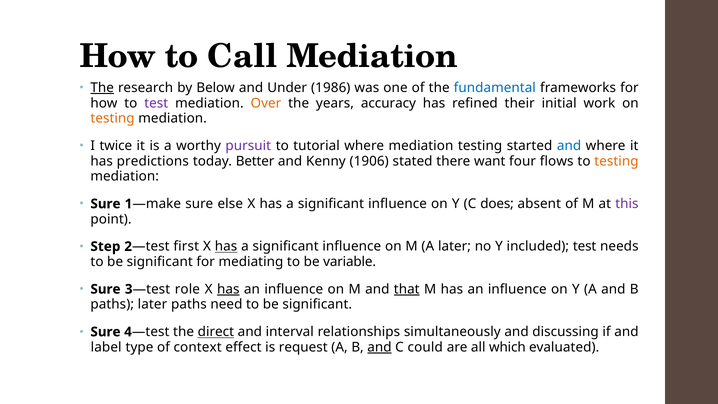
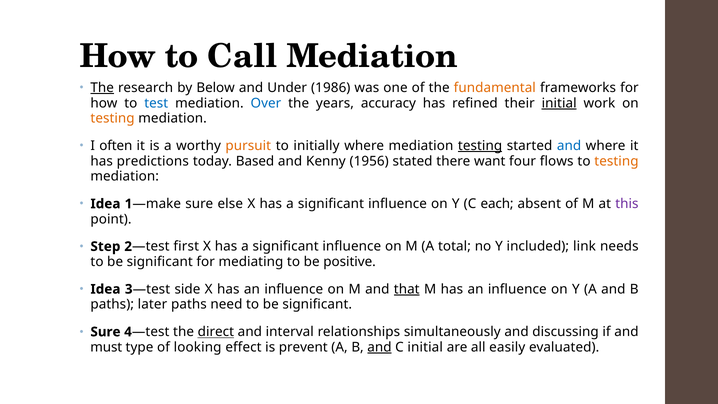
fundamental colour: blue -> orange
test at (156, 103) colour: purple -> blue
Over colour: orange -> blue
initial at (559, 103) underline: none -> present
twice: twice -> often
pursuit colour: purple -> orange
tutorial: tutorial -> initially
testing at (480, 146) underline: none -> present
Better: Better -> Based
1906: 1906 -> 1956
Sure at (105, 204): Sure -> Idea
does: does -> each
has at (226, 246) underline: present -> none
A later: later -> total
included test: test -> link
variable: variable -> positive
Sure at (105, 289): Sure -> Idea
role: role -> side
has at (228, 289) underline: present -> none
label: label -> must
context: context -> looking
request: request -> prevent
C could: could -> initial
which: which -> easily
